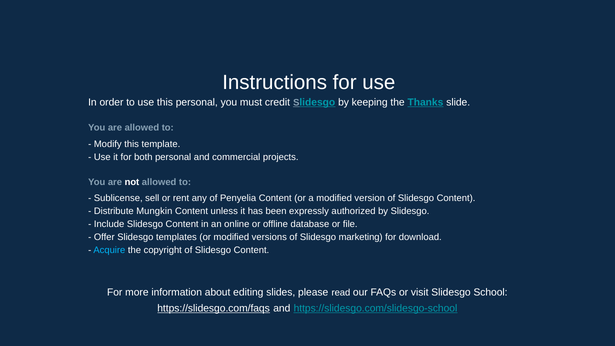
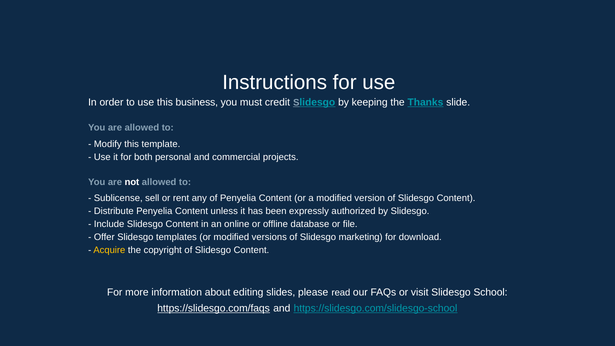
this personal: personal -> business
Distribute Mungkin: Mungkin -> Penyelia
Acquire colour: light blue -> yellow
